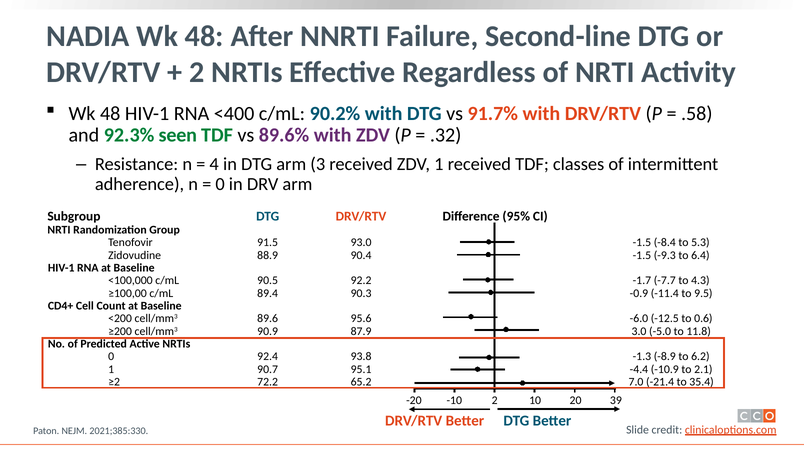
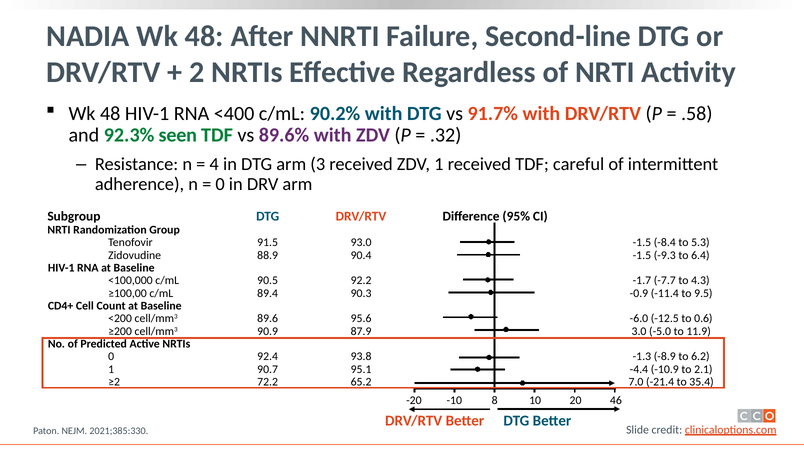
classes: classes -> careful
11.8: 11.8 -> 11.9
-10 2: 2 -> 8
39: 39 -> 46
